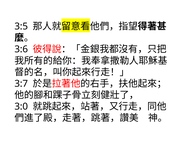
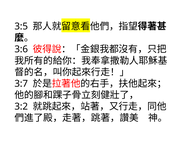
3:0: 3:0 -> 3:2
